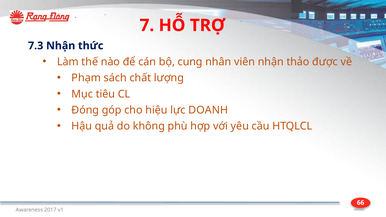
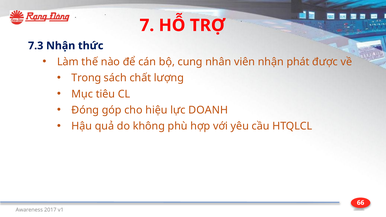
thảo: thảo -> phát
Phạm: Phạm -> Trong
